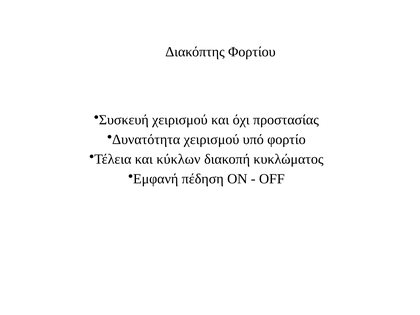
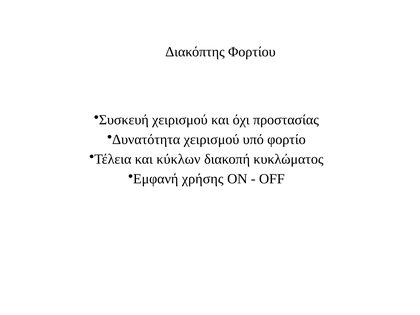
πέδηση: πέδηση -> χρήσης
